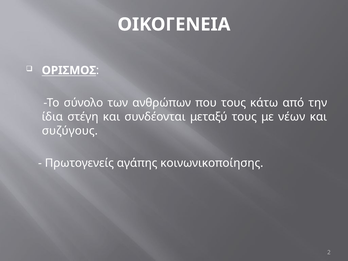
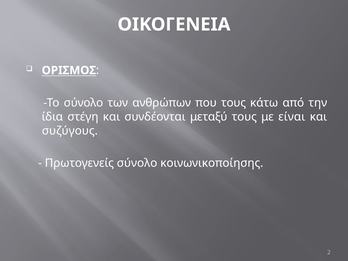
νέων: νέων -> είναι
Πρωτογενείς αγάπης: αγάπης -> σύνολο
